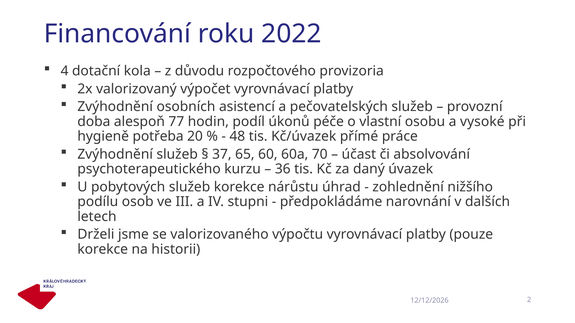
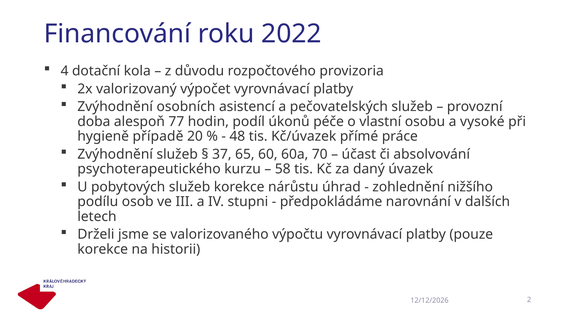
potřeba: potřeba -> případě
36: 36 -> 58
